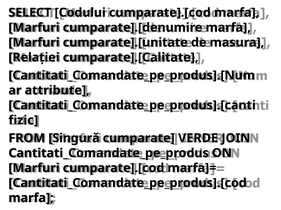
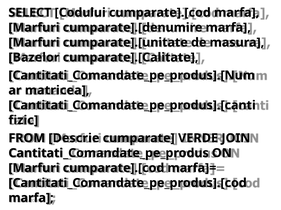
Relației: Relației -> Bazelor
attribute: attribute -> matricea
Singură: Singură -> Descrie
